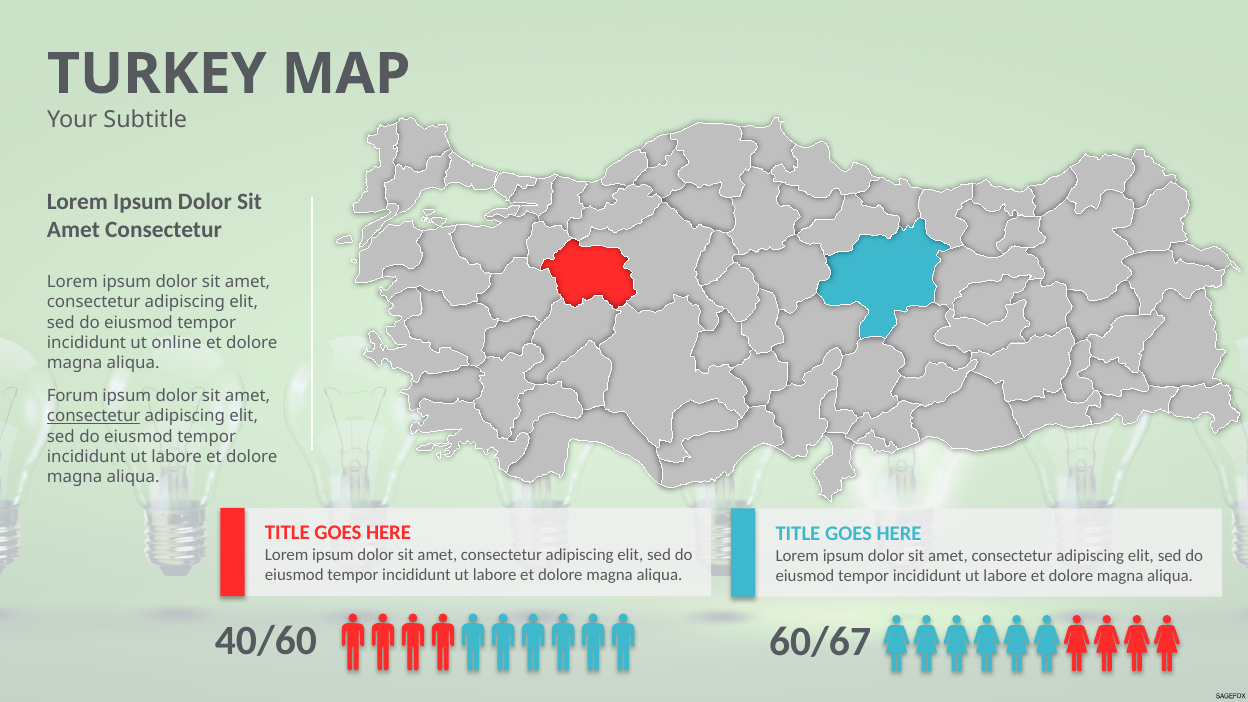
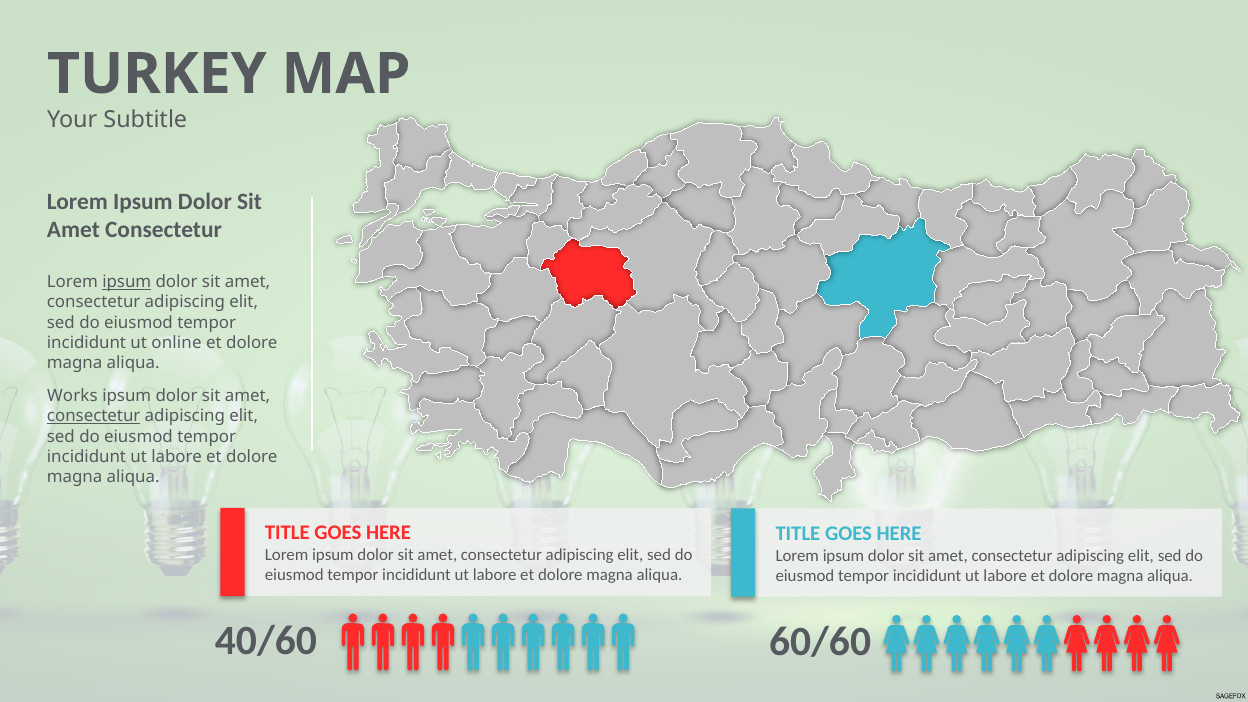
ipsum at (127, 282) underline: none -> present
Forum: Forum -> Works
60/67: 60/67 -> 60/60
